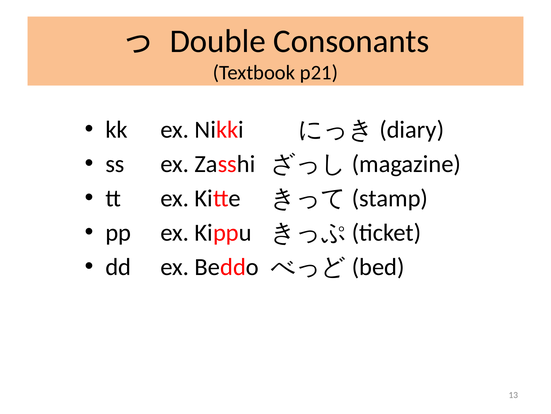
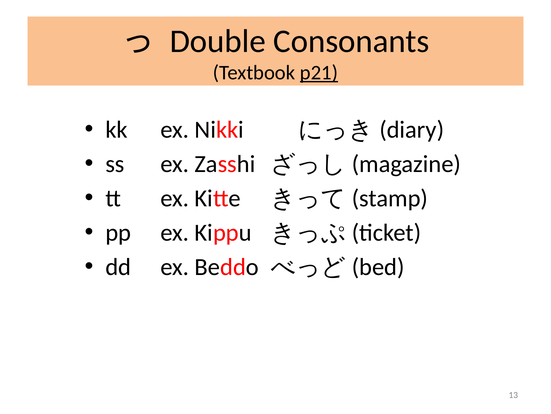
p21 underline: none -> present
